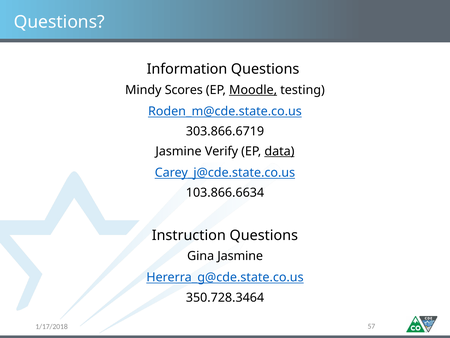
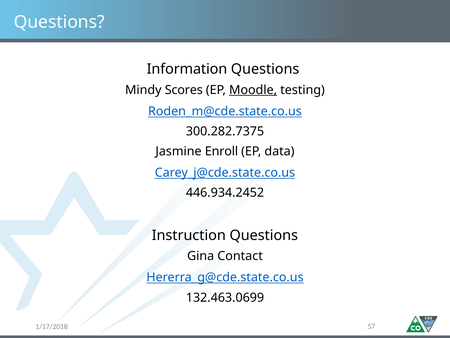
303.866.6719: 303.866.6719 -> 300.282.7375
Verify: Verify -> Enroll
data underline: present -> none
103.866.6634: 103.866.6634 -> 446.934.2452
Gina Jasmine: Jasmine -> Contact
350.728.3464: 350.728.3464 -> 132.463.0699
